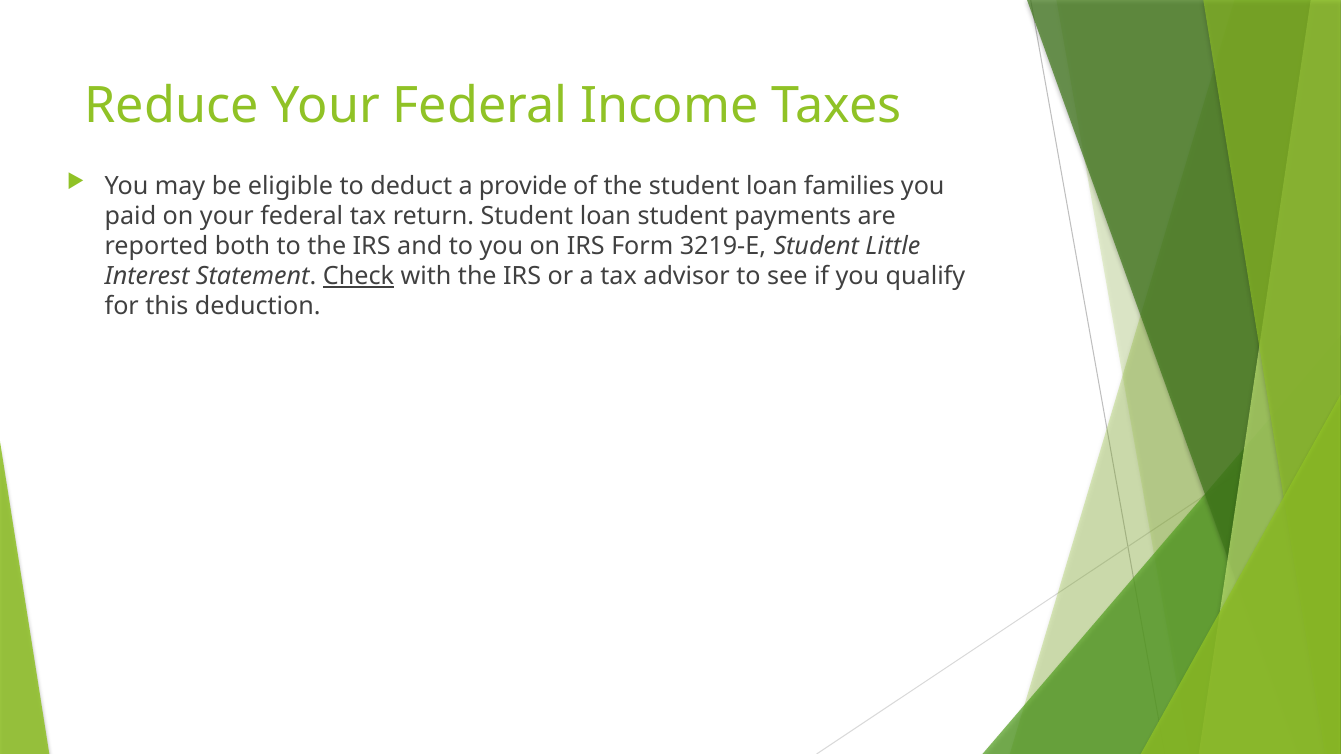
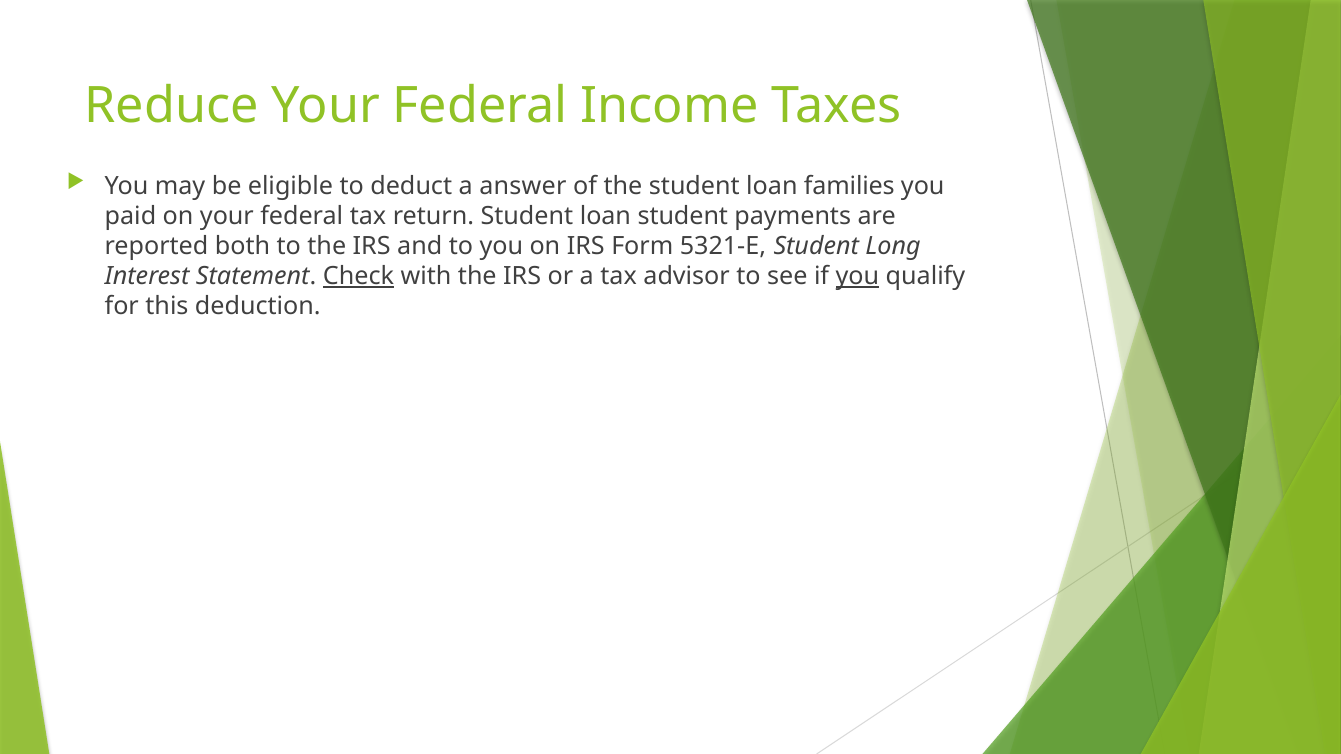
provide: provide -> answer
3219-E: 3219-E -> 5321-E
Little: Little -> Long
you at (857, 276) underline: none -> present
